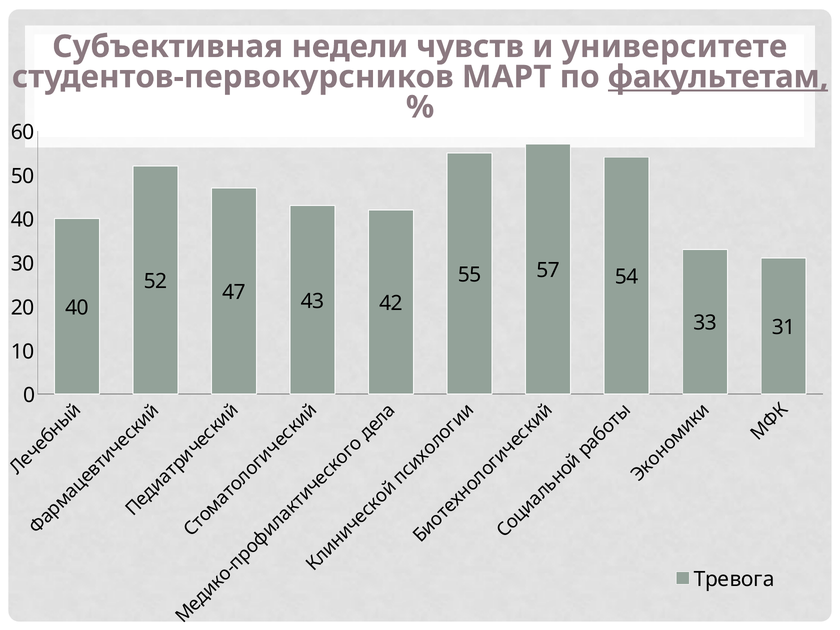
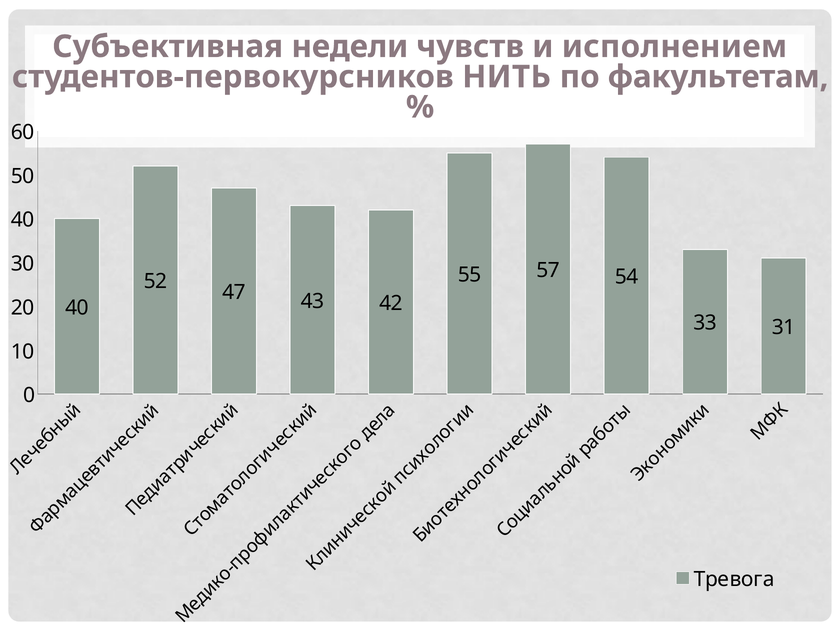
университете: университете -> исполнением
МАРТ: МАРТ -> НИТЬ
факультетам underline: present -> none
